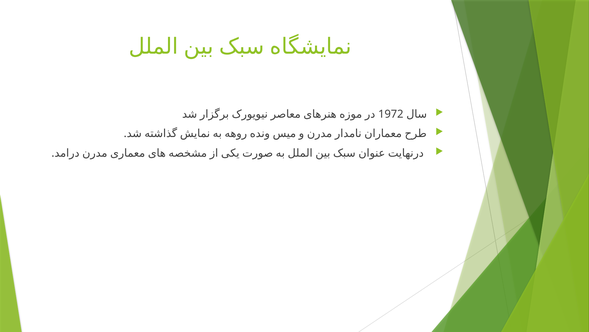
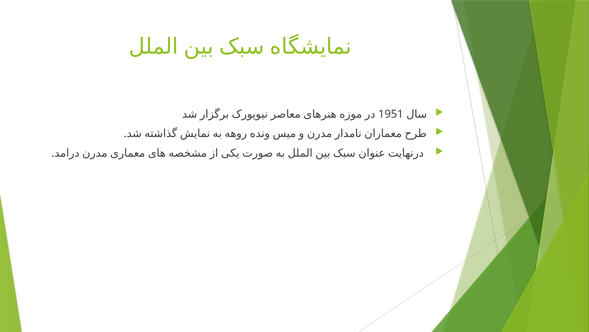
1972: 1972 -> 1951
